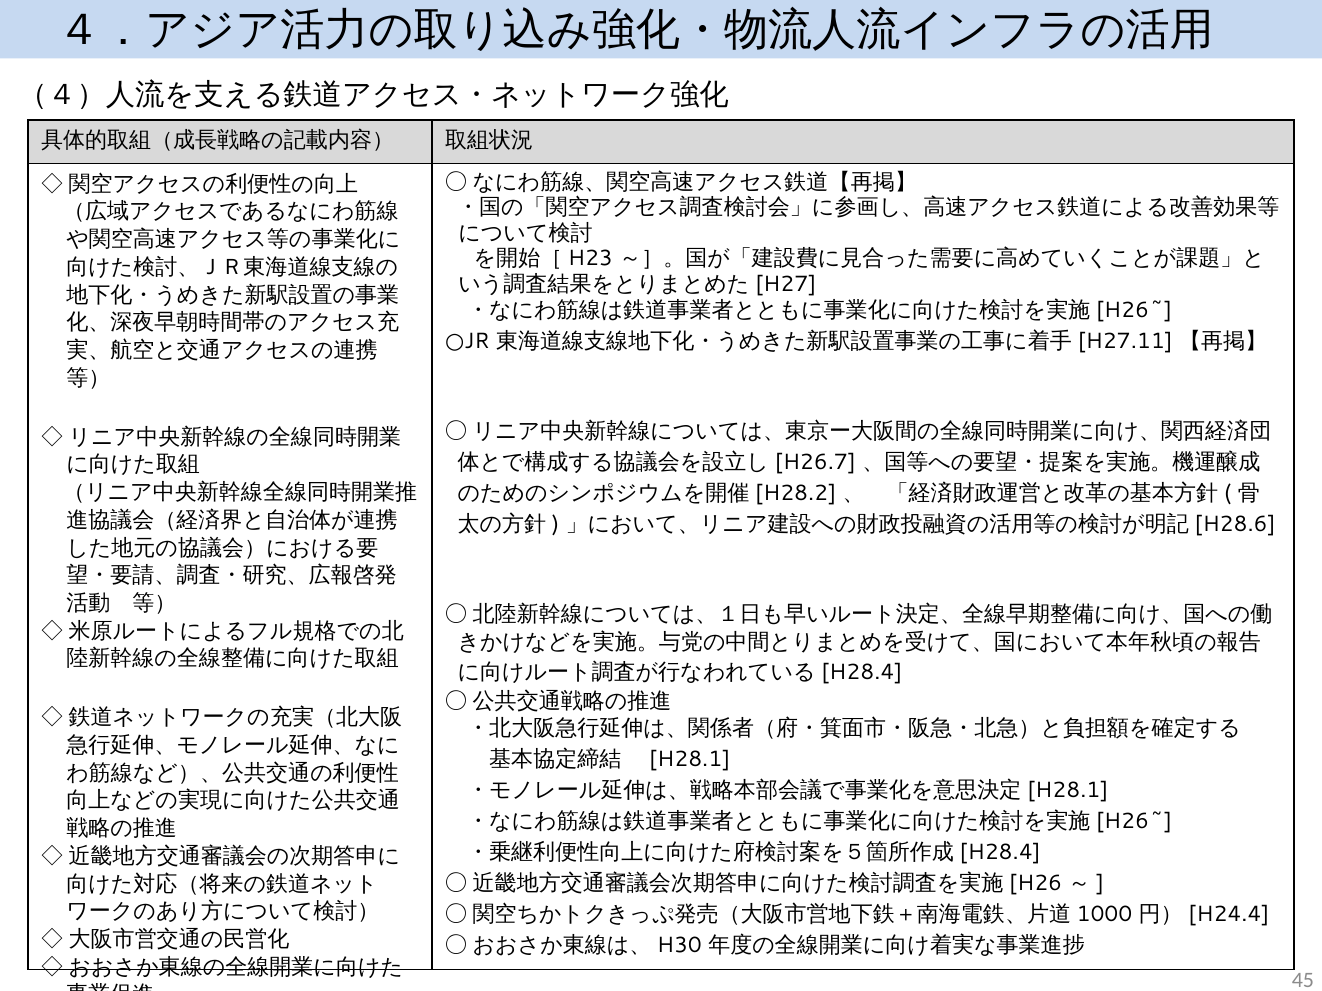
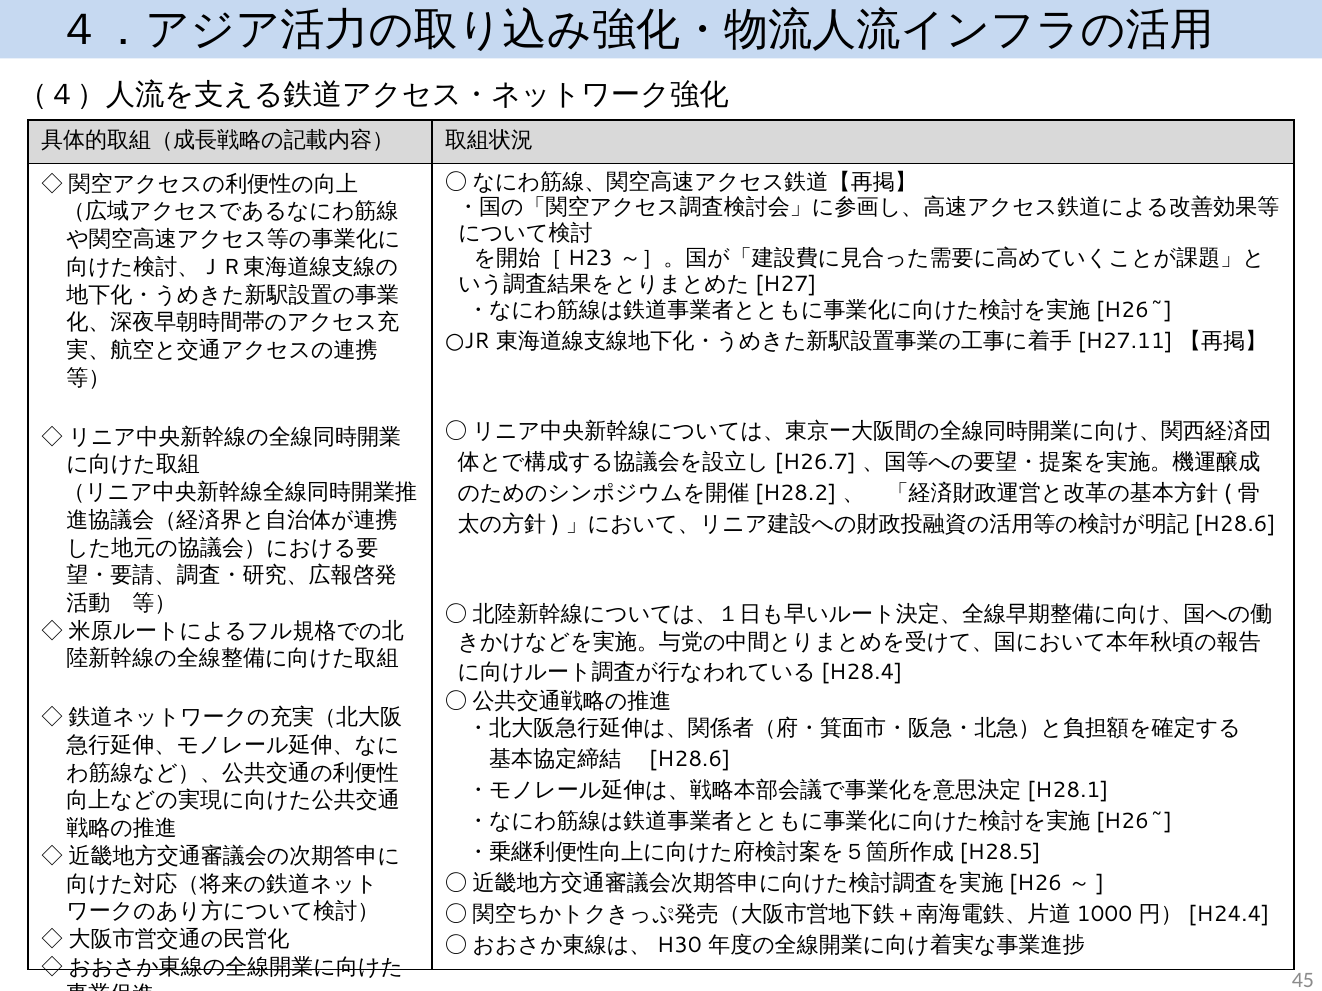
H28.1 at (690, 760): H28.1 -> H28.6
H28.4 at (1000, 853): H28.4 -> H28.5
